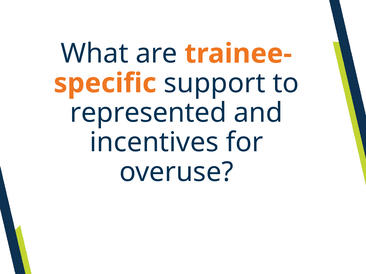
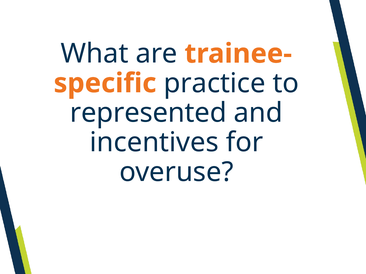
support: support -> practice
